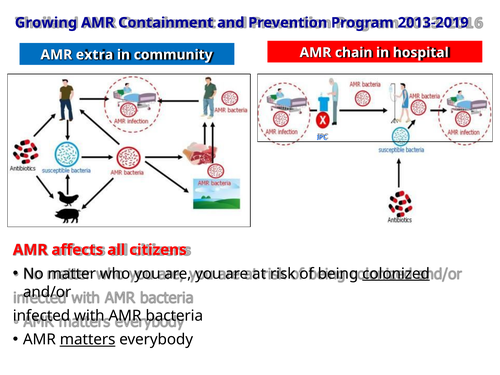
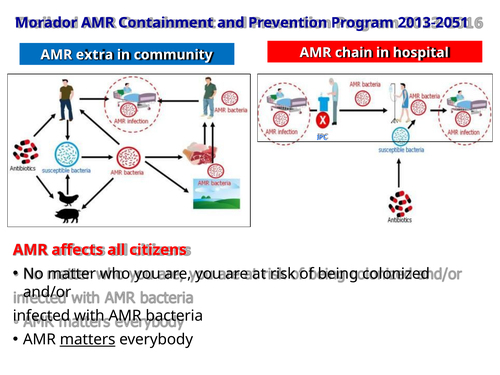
Growing: Growing -> Morador
2013-2019: 2013-2019 -> 2013-2051
colonized underline: present -> none
